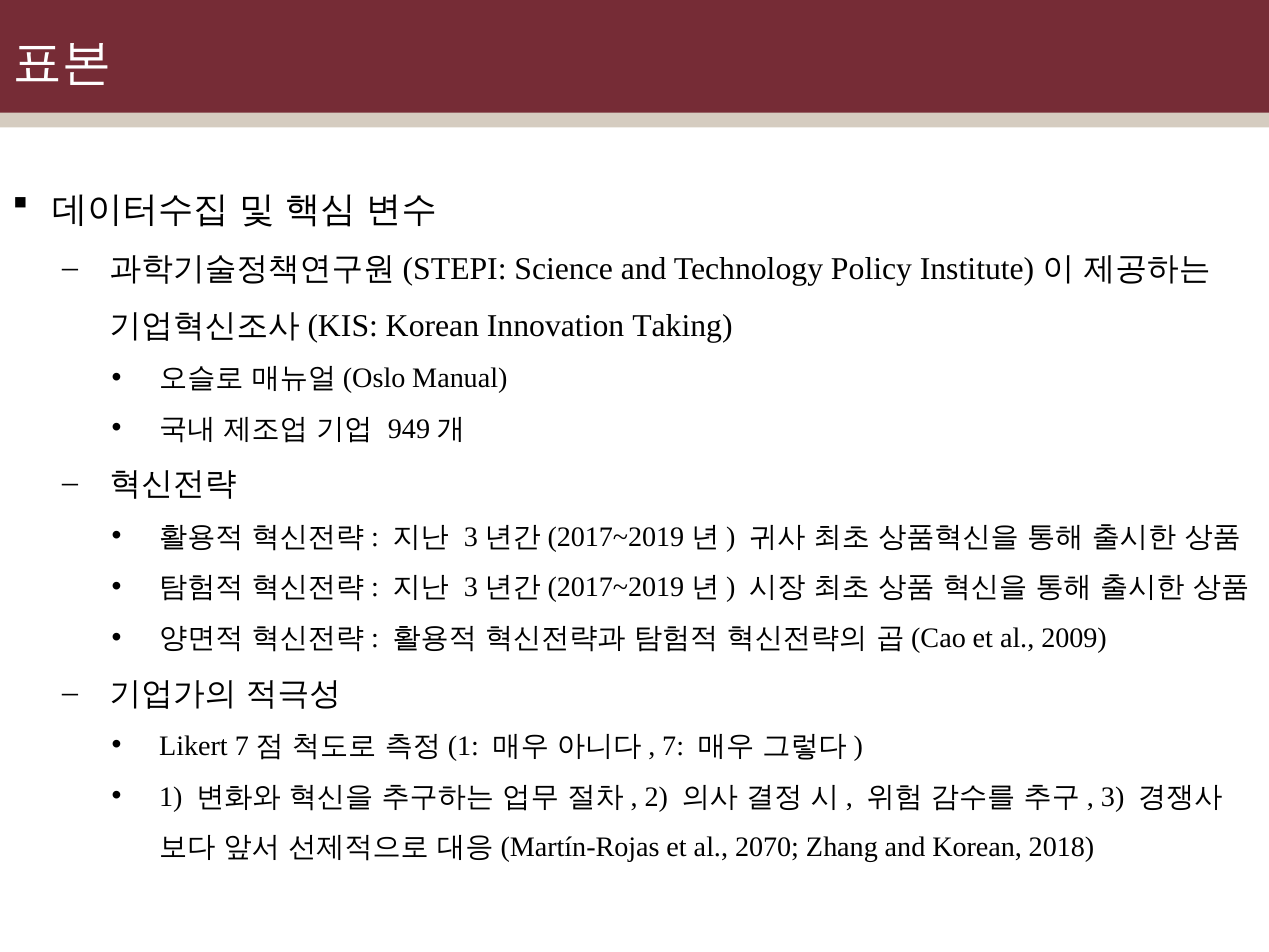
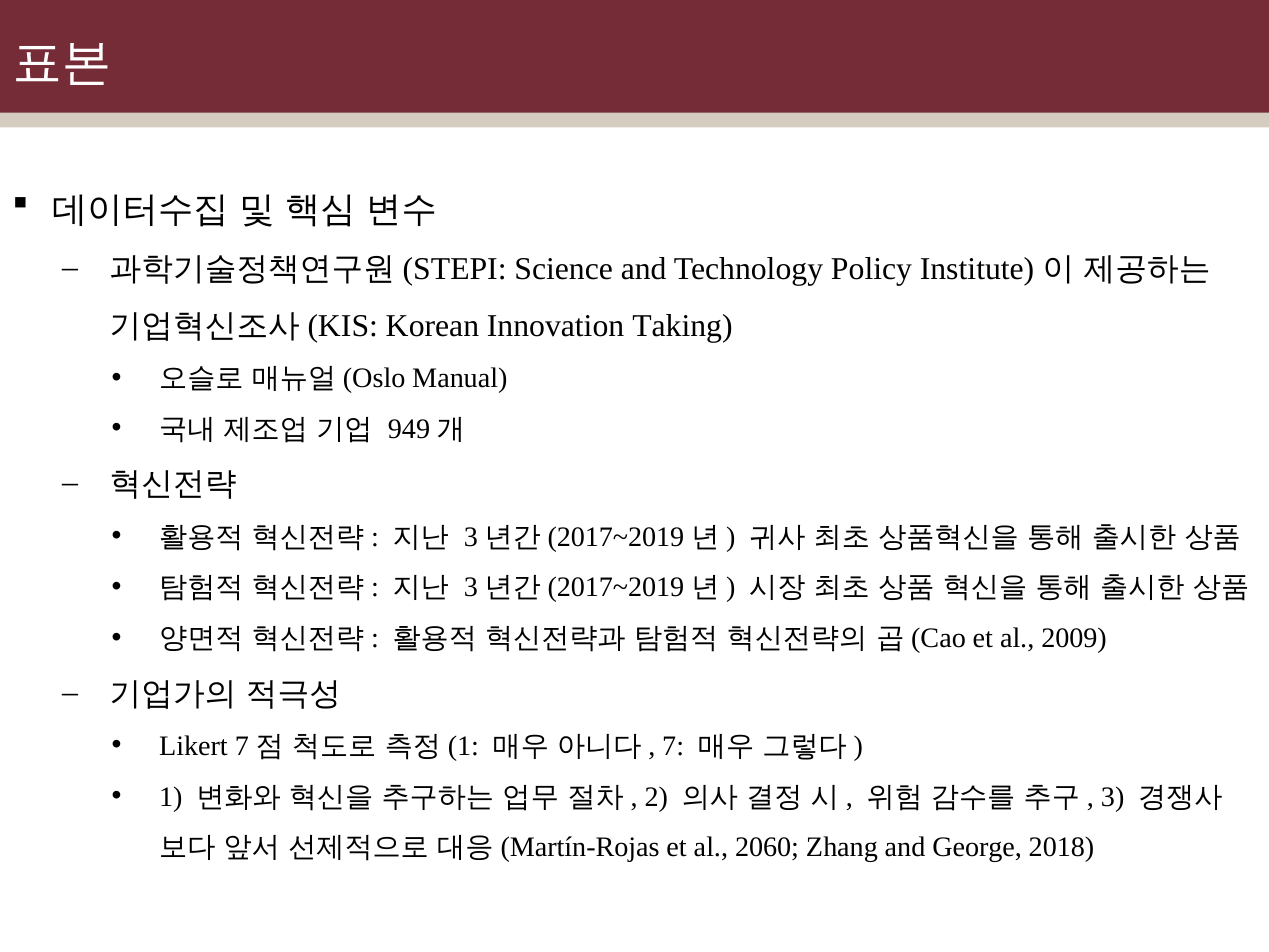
2070: 2070 -> 2060
and Korean: Korean -> George
